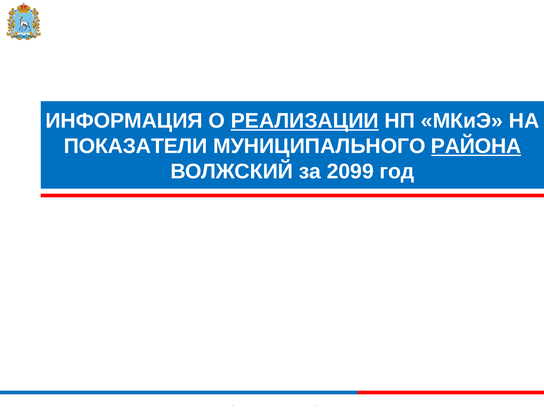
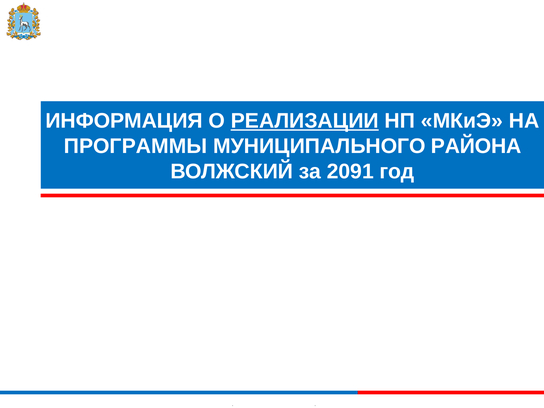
ПОКАЗАТЕЛИ: ПОКАЗАТЕЛИ -> ПРОГРАММЫ
РАЙОНА underline: present -> none
2099: 2099 -> 2091
